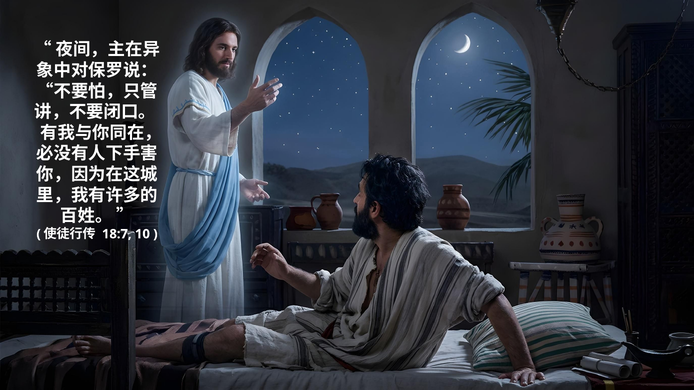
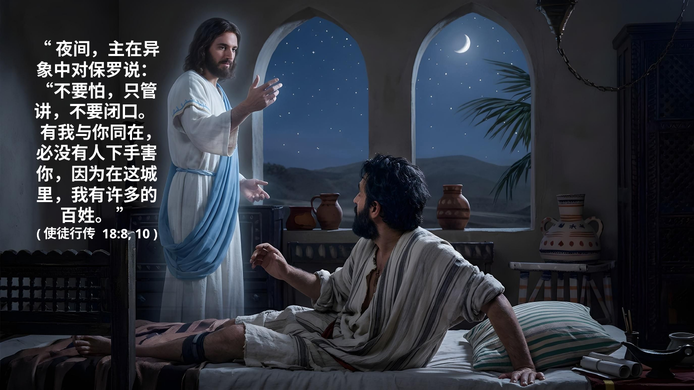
18:7: 18:7 -> 18:8
